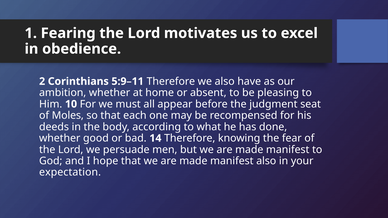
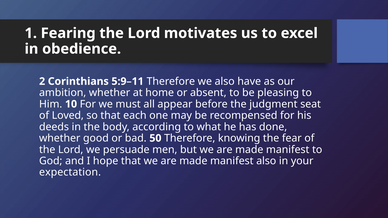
Moles: Moles -> Loved
14: 14 -> 50
